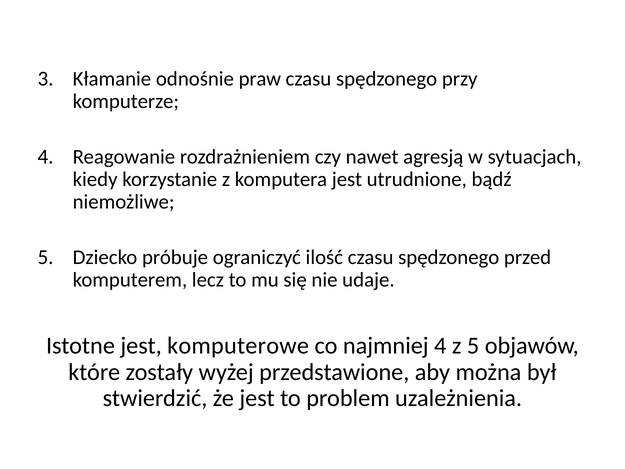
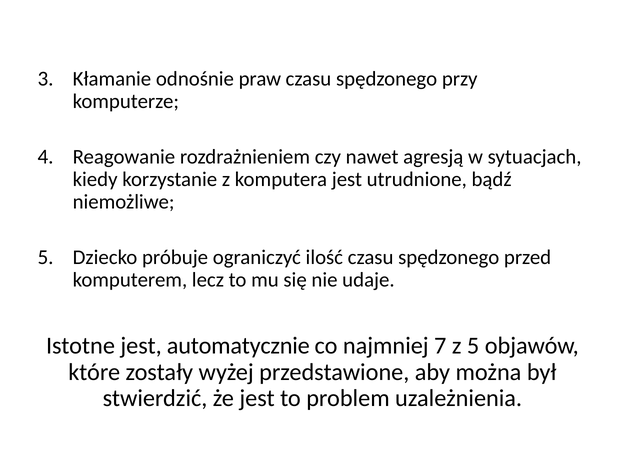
komputerowe: komputerowe -> automatycznie
najmniej 4: 4 -> 7
